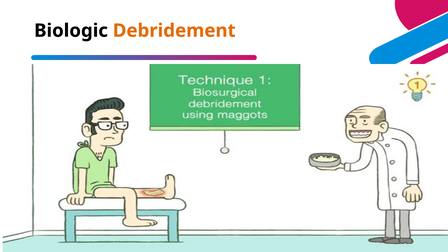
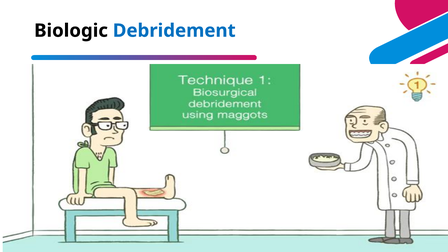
Debridement colour: orange -> blue
